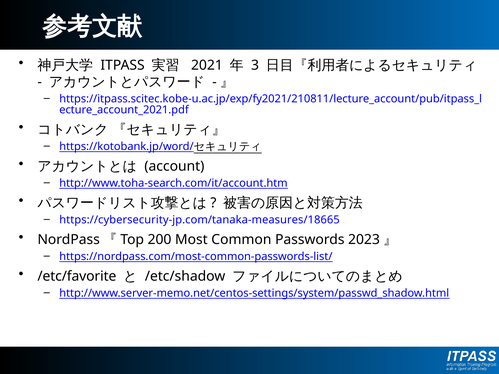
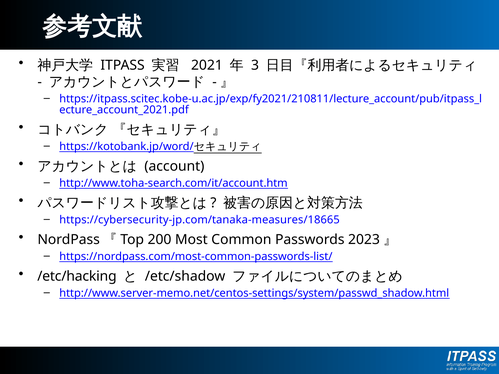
/etc/favorite: /etc/favorite -> /etc/hacking
